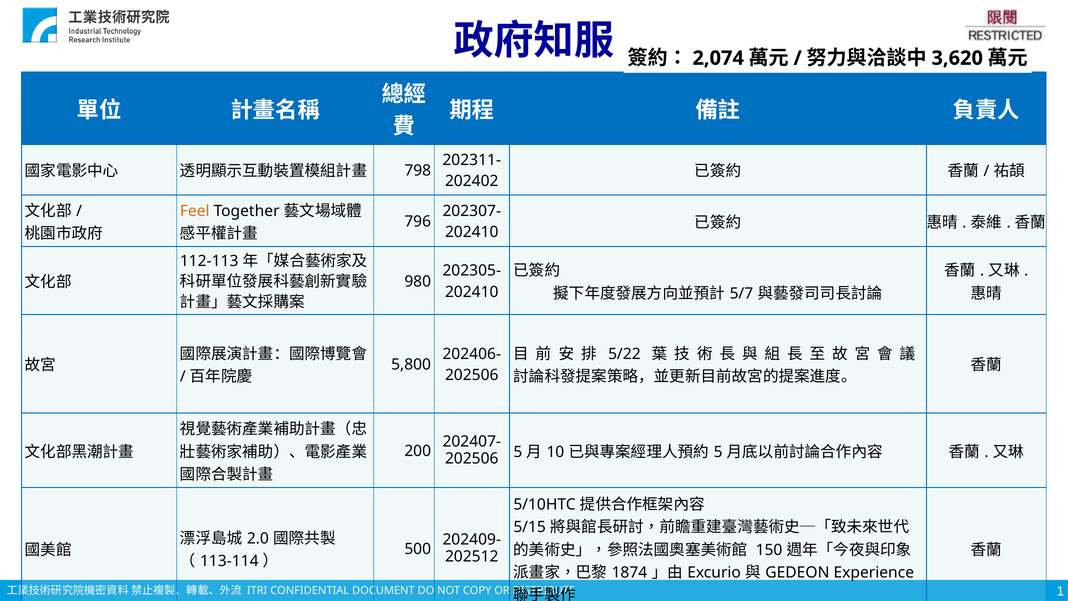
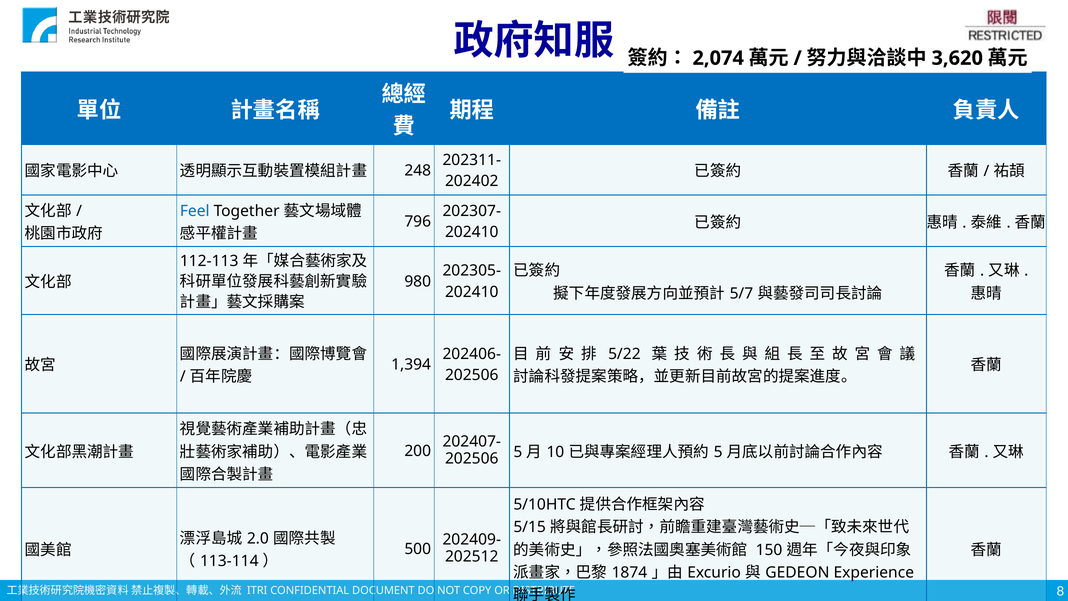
798: 798 -> 248
Feel colour: orange -> blue
5,800: 5,800 -> 1,394
1: 1 -> 8
